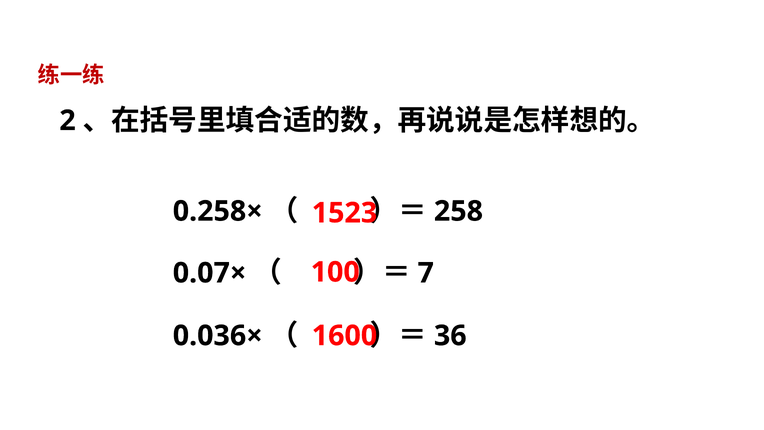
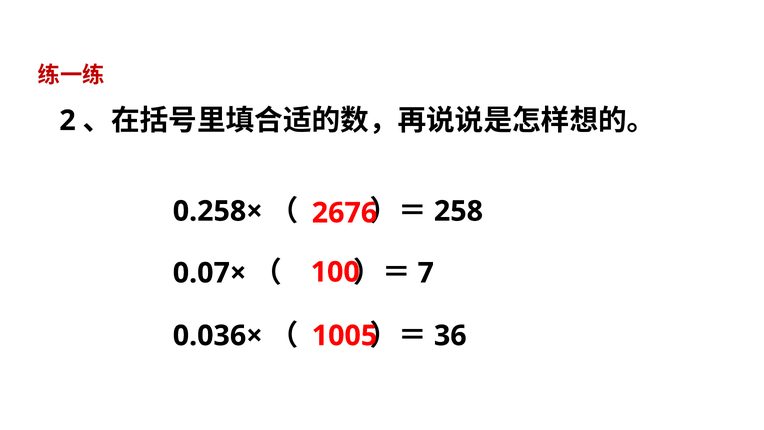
1523: 1523 -> 2676
1600: 1600 -> 1005
